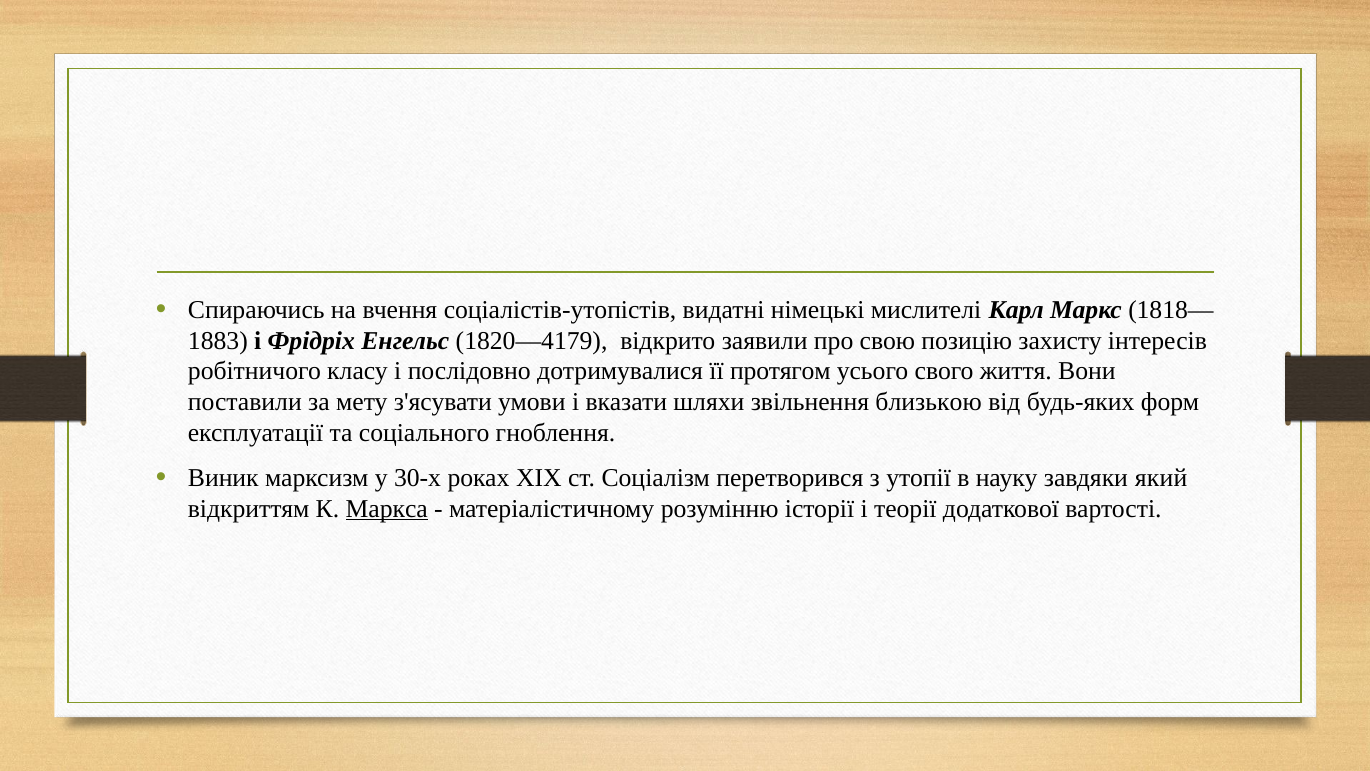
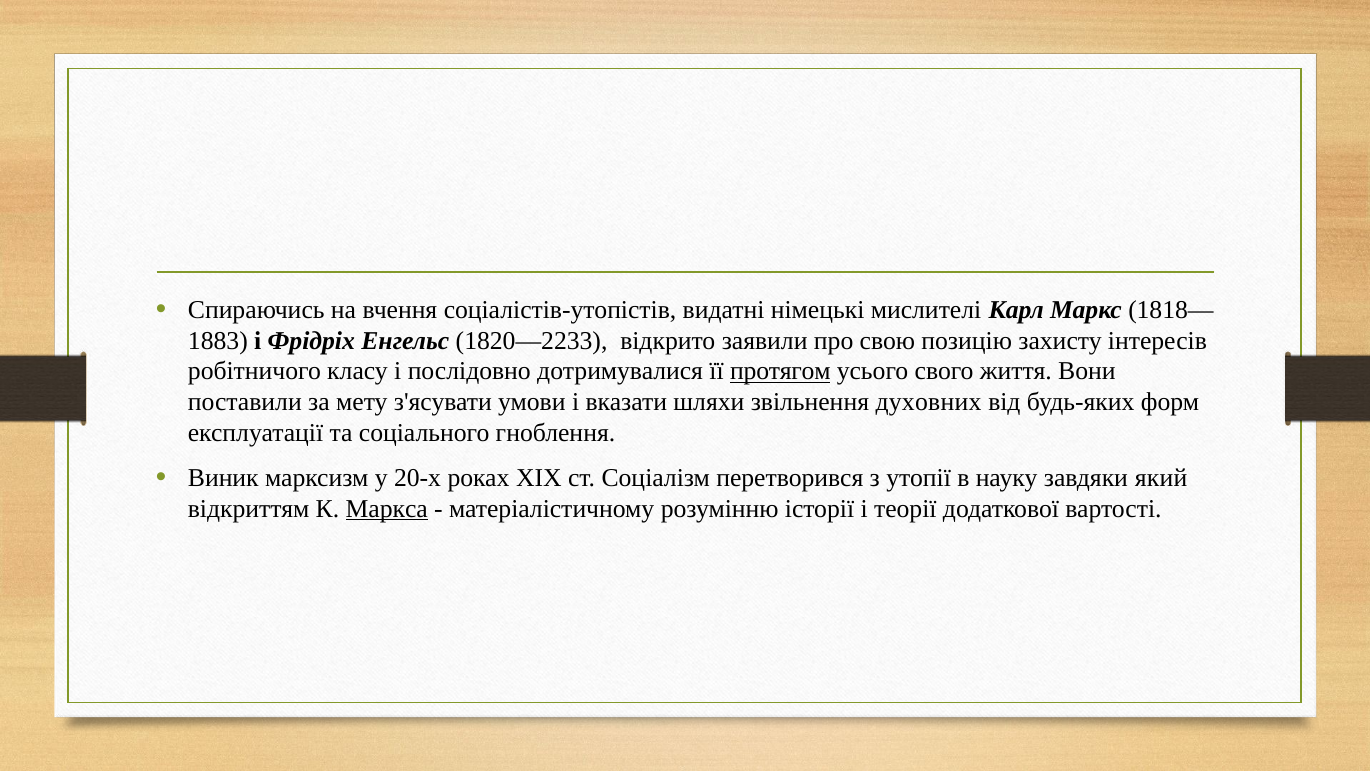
1820—4179: 1820—4179 -> 1820—2233
протягом underline: none -> present
близькою: близькою -> духовних
30-х: 30-х -> 20-х
